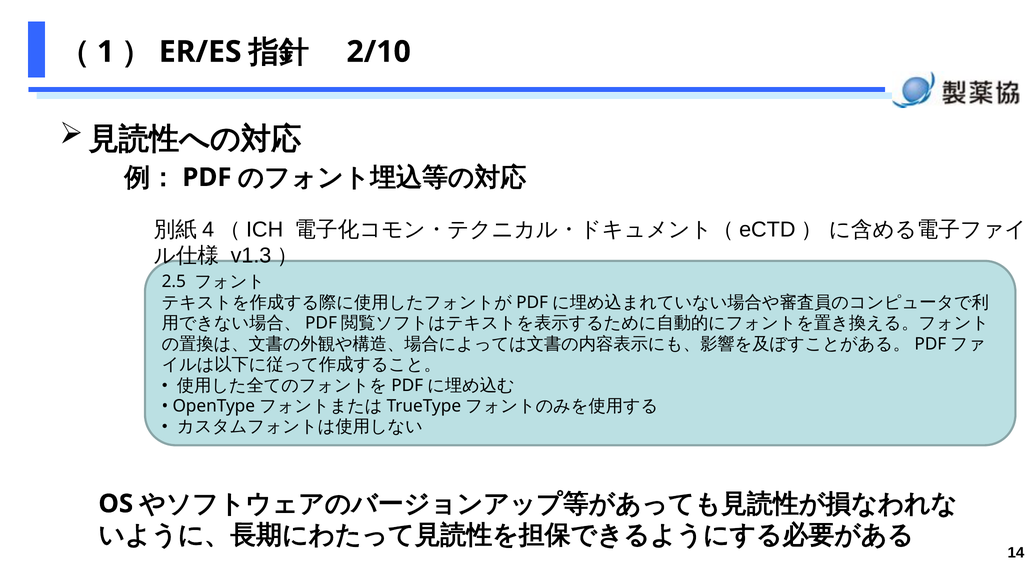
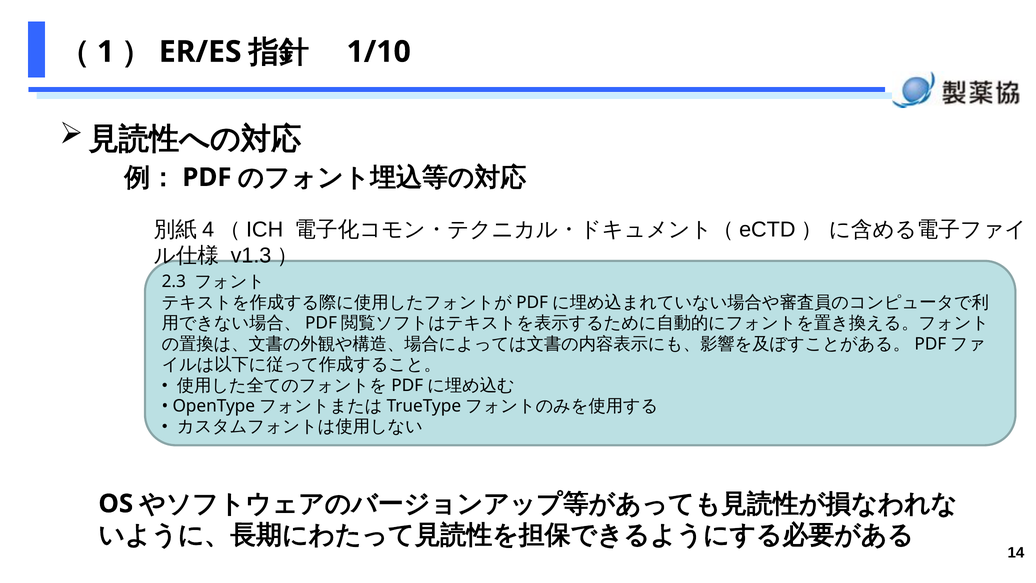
2/10: 2/10 -> 1/10
2.5: 2.5 -> 2.3
